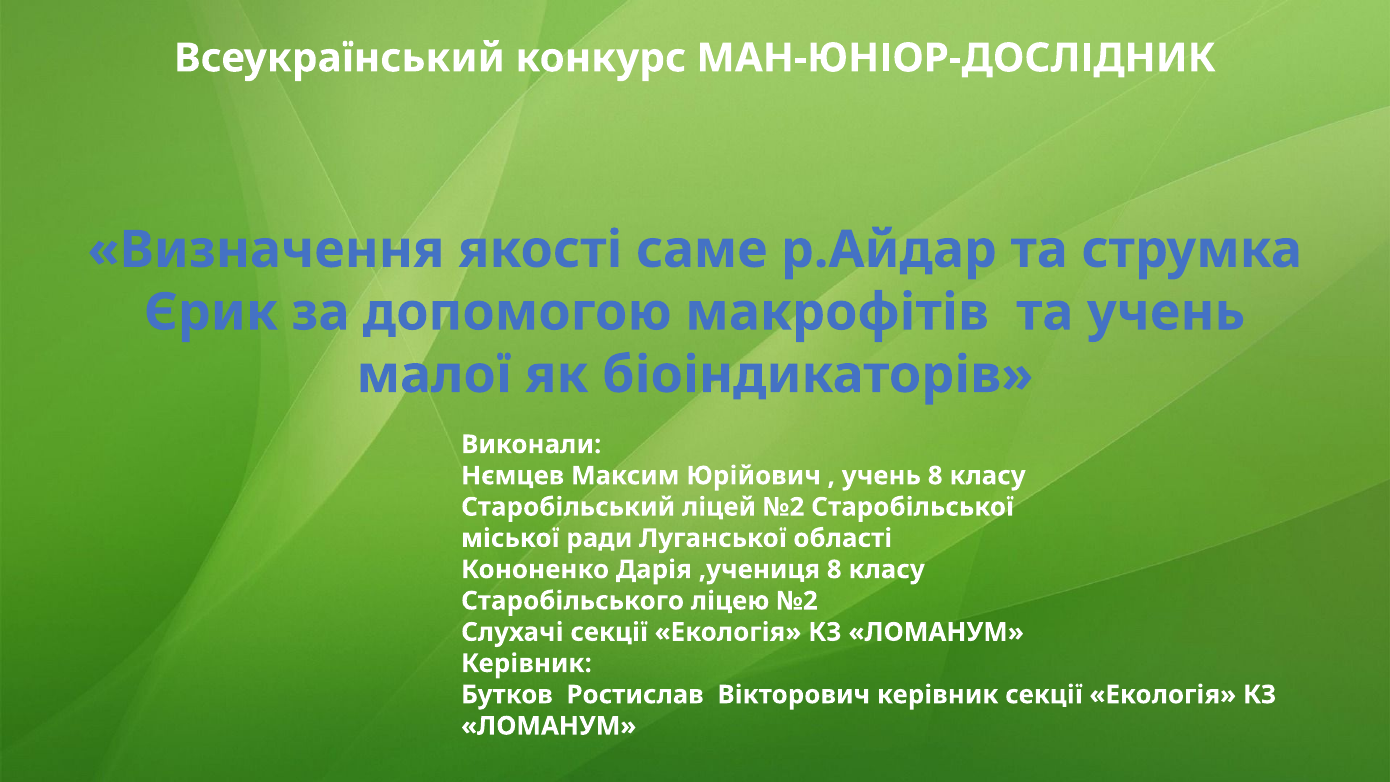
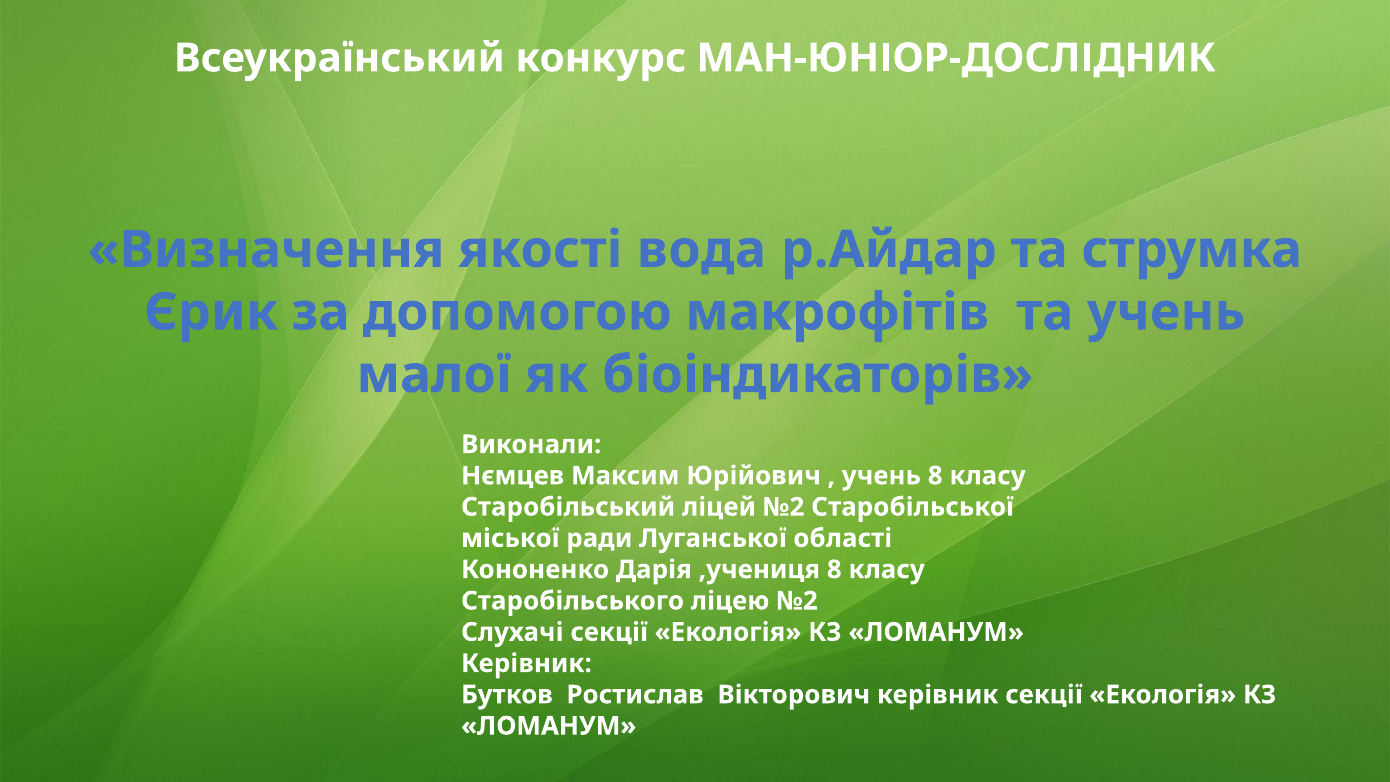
саме: саме -> вода
